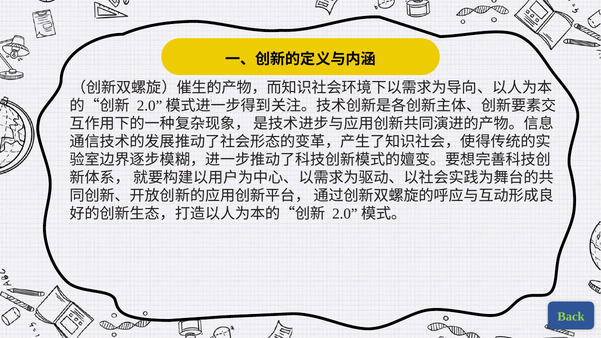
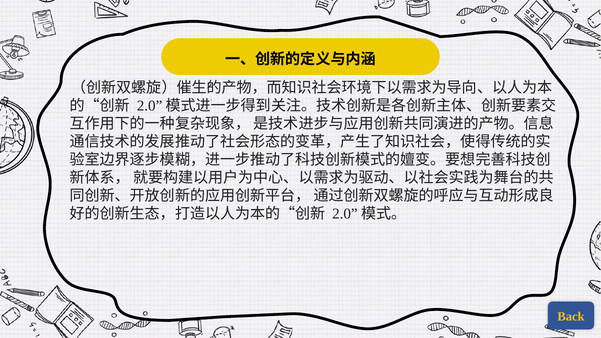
Back colour: light green -> yellow
